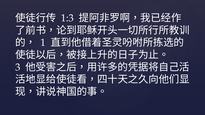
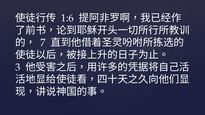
1:3: 1:3 -> 1:6
1: 1 -> 7
